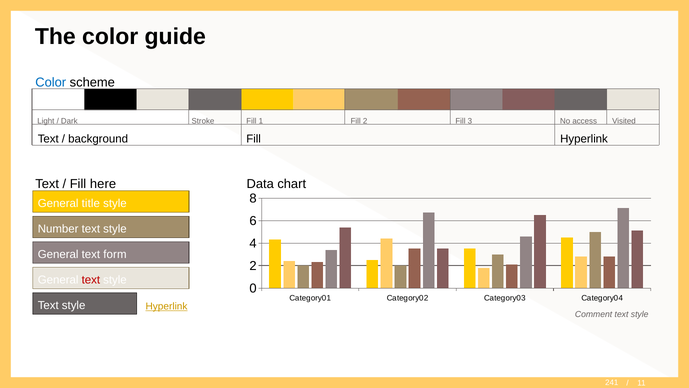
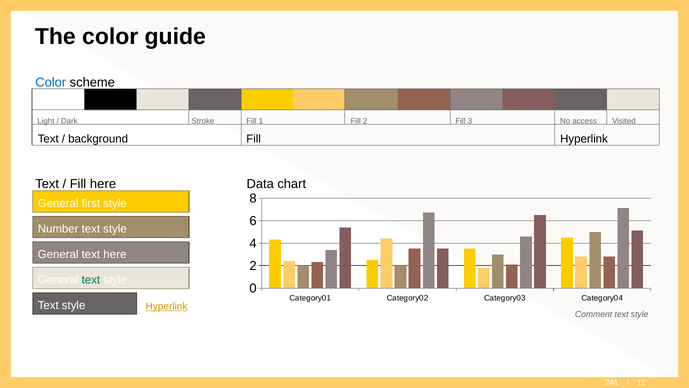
title: title -> first
text form: form -> here
text at (91, 280) colour: red -> green
